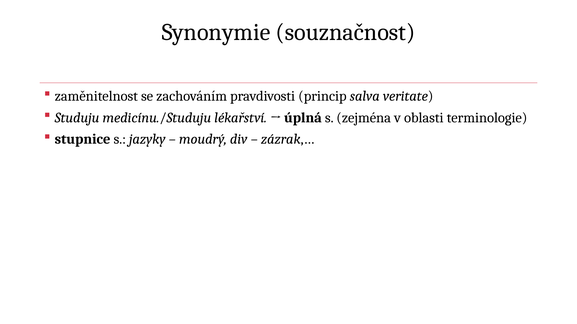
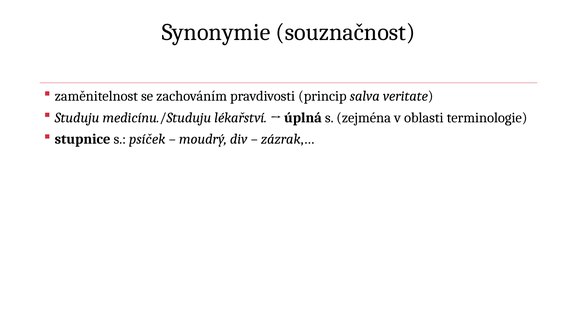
jazyky: jazyky -> psíček
